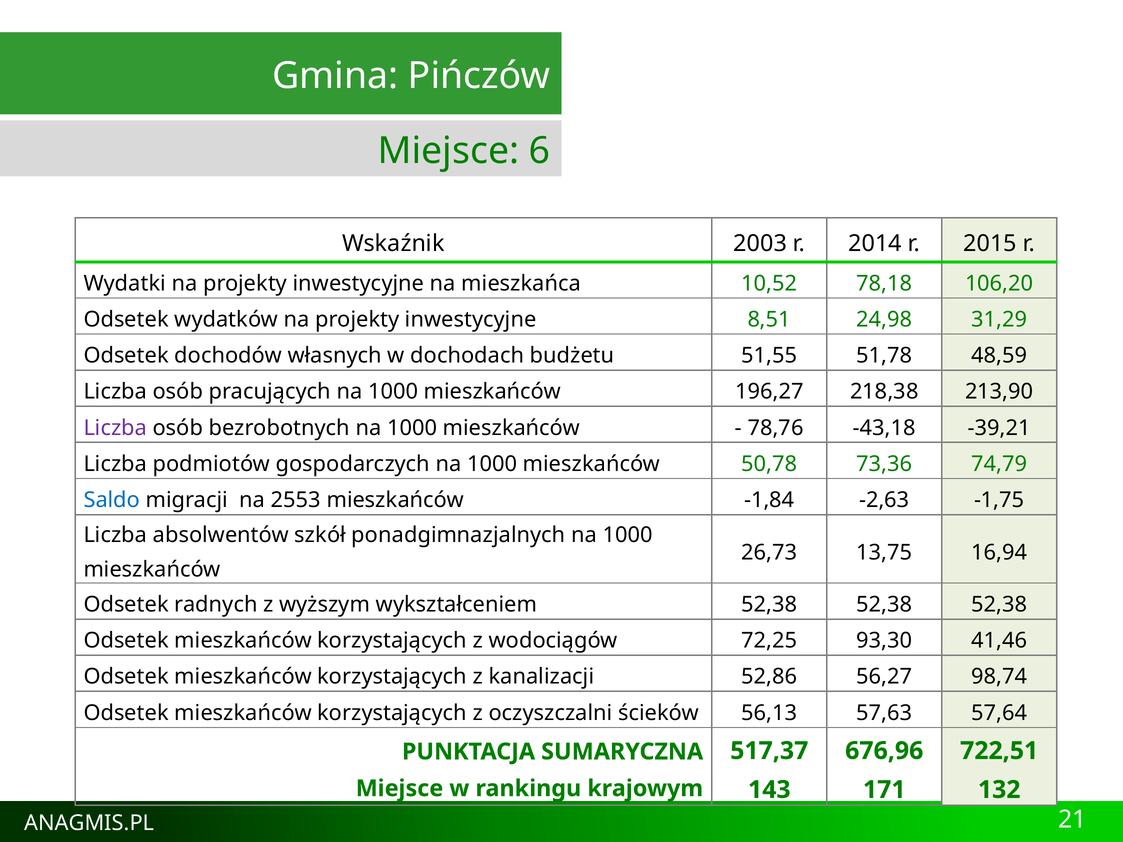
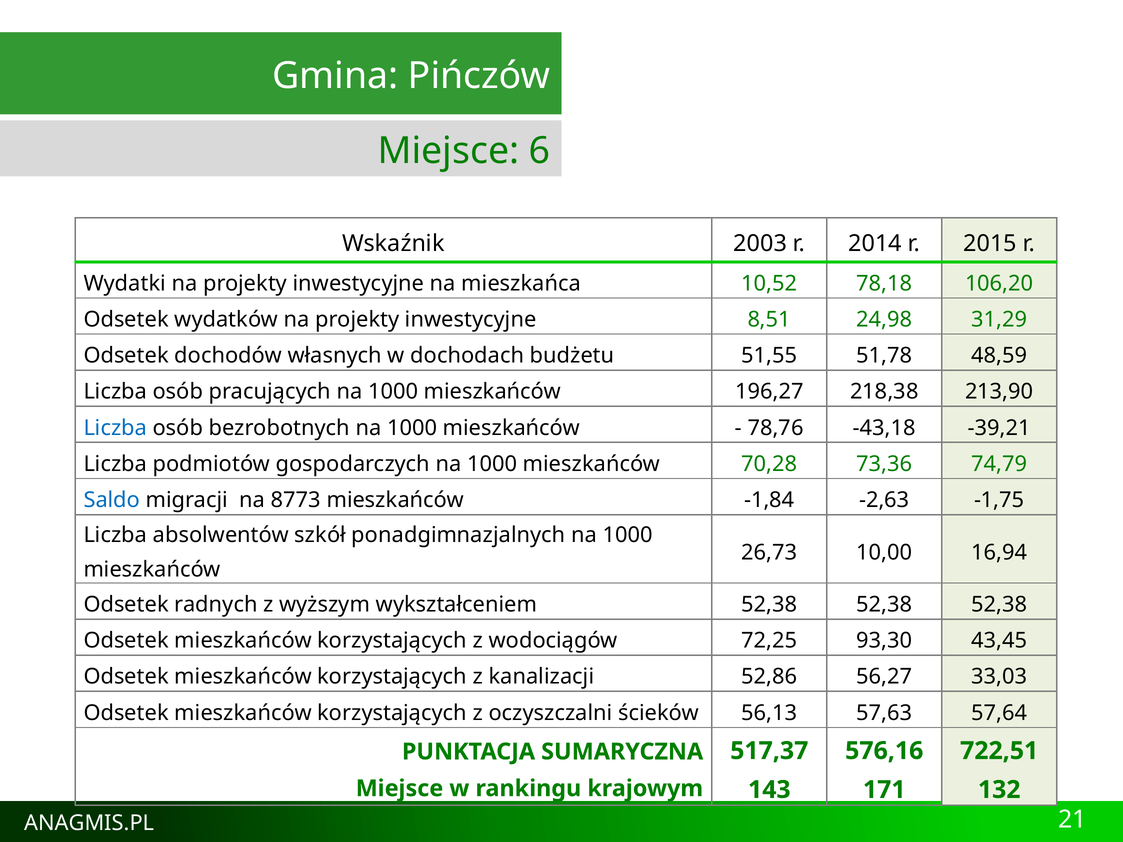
Liczba at (115, 428) colour: purple -> blue
50,78: 50,78 -> 70,28
2553: 2553 -> 8773
13,75: 13,75 -> 10,00
41,46: 41,46 -> 43,45
98,74: 98,74 -> 33,03
676,96: 676,96 -> 576,16
